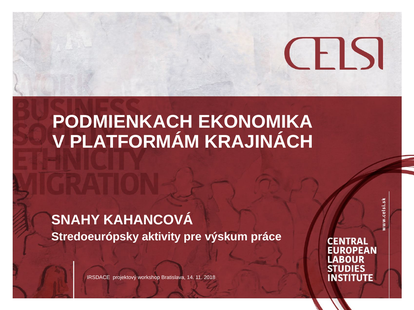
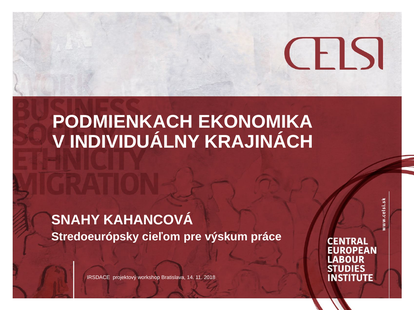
PLATFORMÁM: PLATFORMÁM -> INDIVIDUÁLNY
aktivity: aktivity -> cieľom
